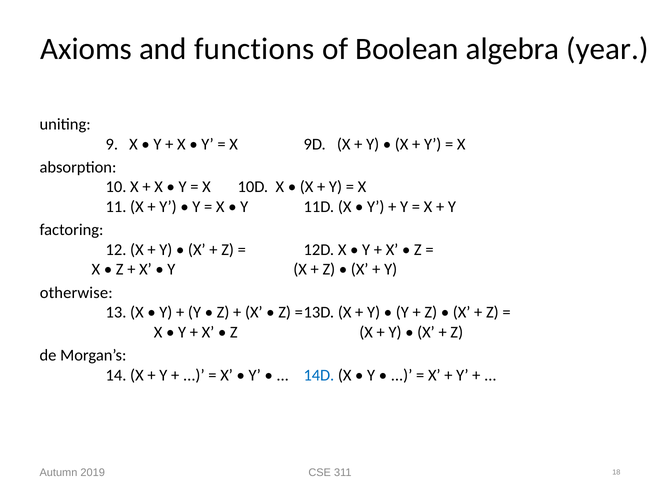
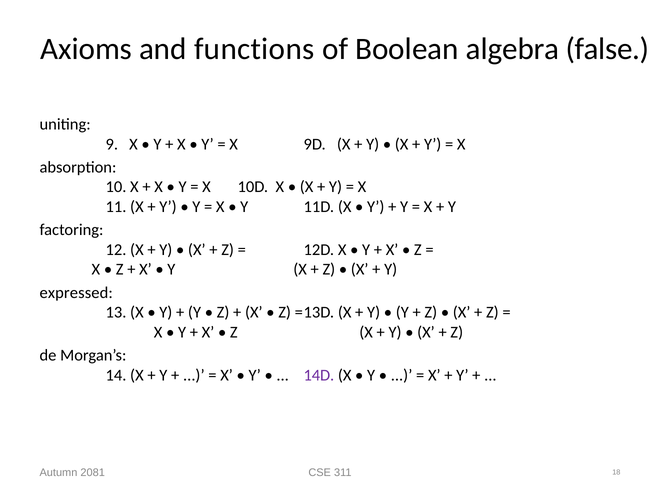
year: year -> false
otherwise: otherwise -> expressed
14D colour: blue -> purple
2019: 2019 -> 2081
